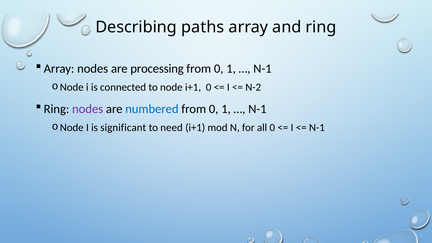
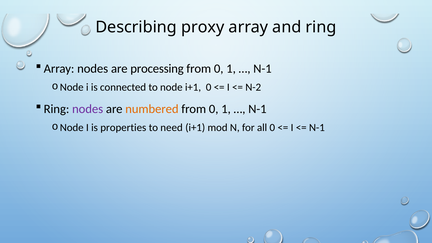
paths: paths -> proxy
numbered colour: blue -> orange
significant: significant -> properties
